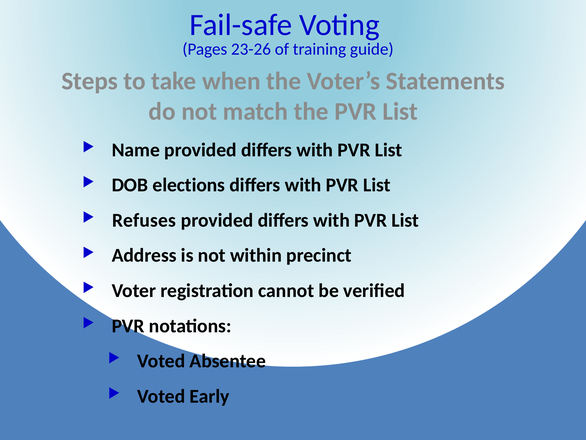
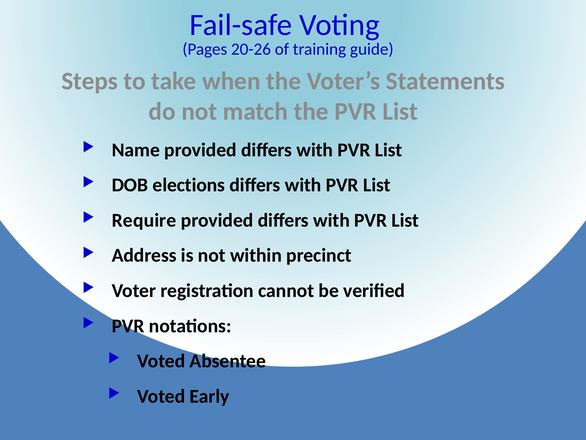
23-26: 23-26 -> 20-26
Refuses: Refuses -> Require
